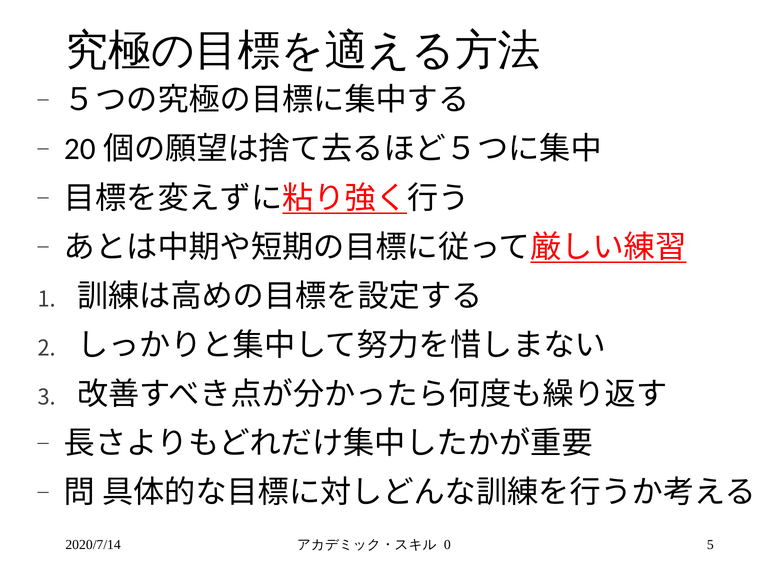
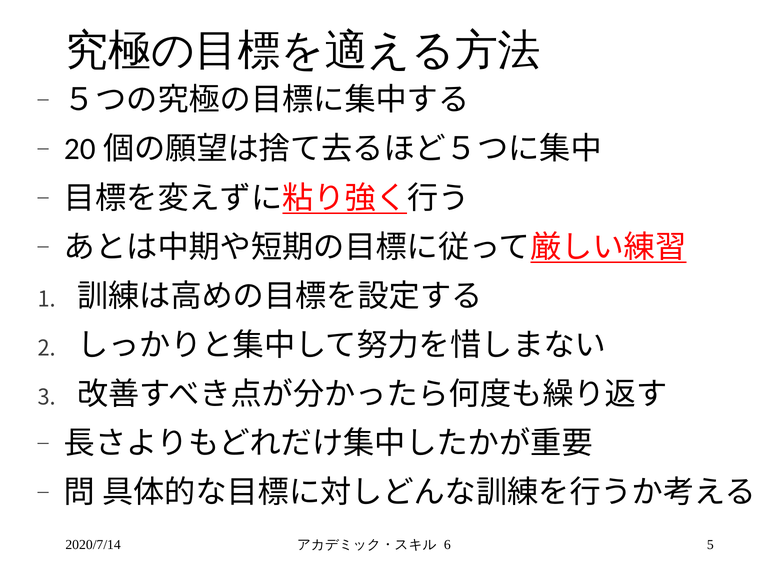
0: 0 -> 6
